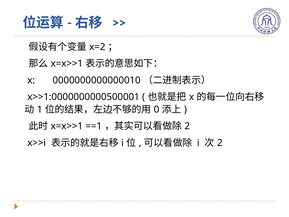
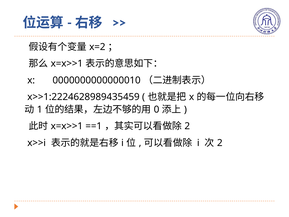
x>>1:0000000000500001: x>>1:0000000000500001 -> x>>1:2224628989435459
